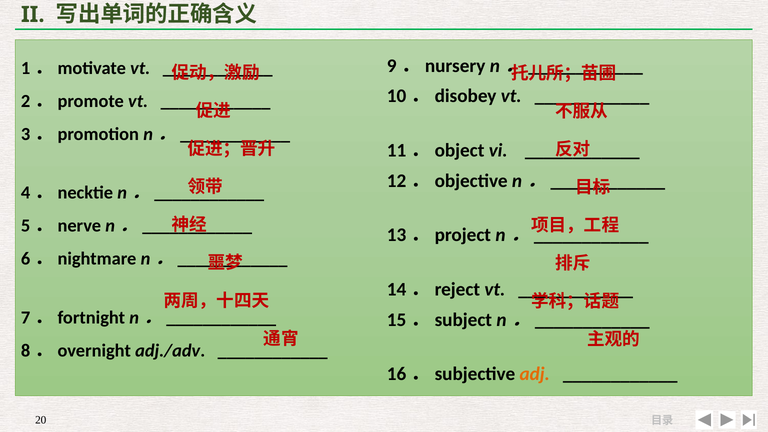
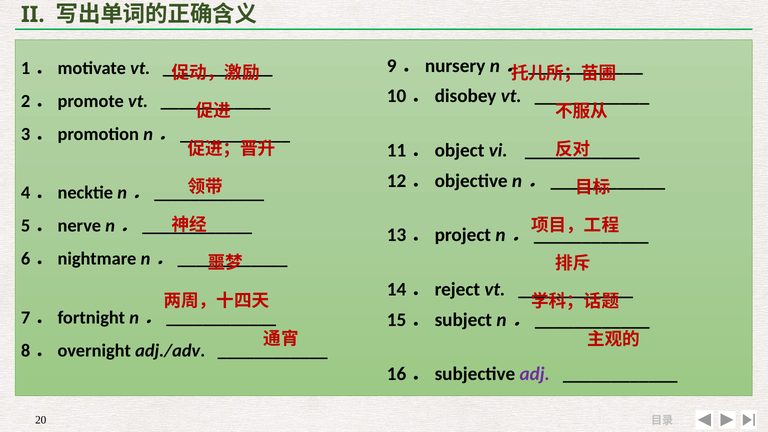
adj colour: orange -> purple
